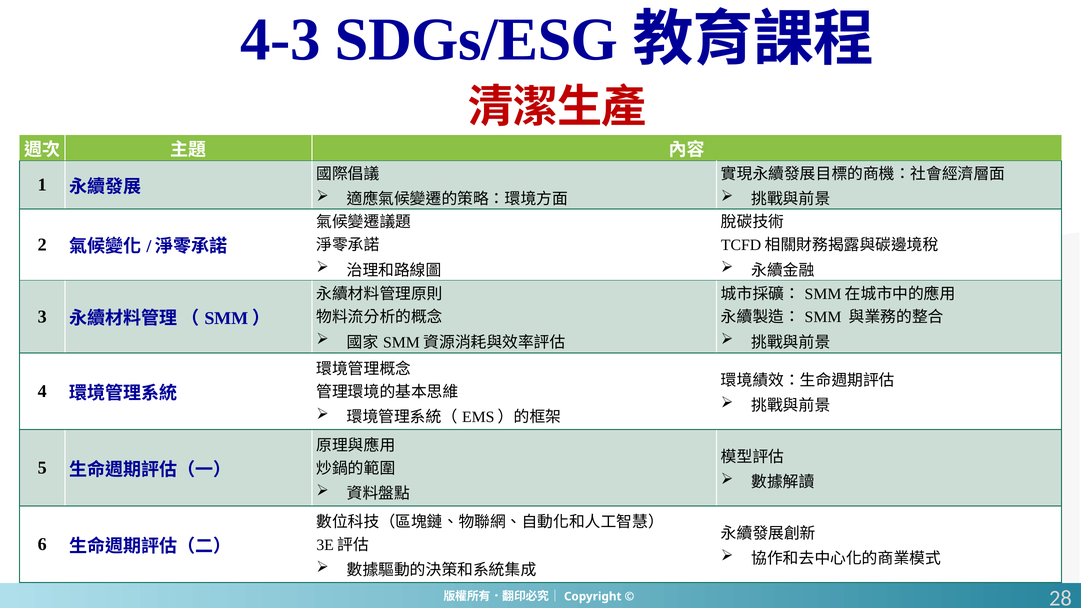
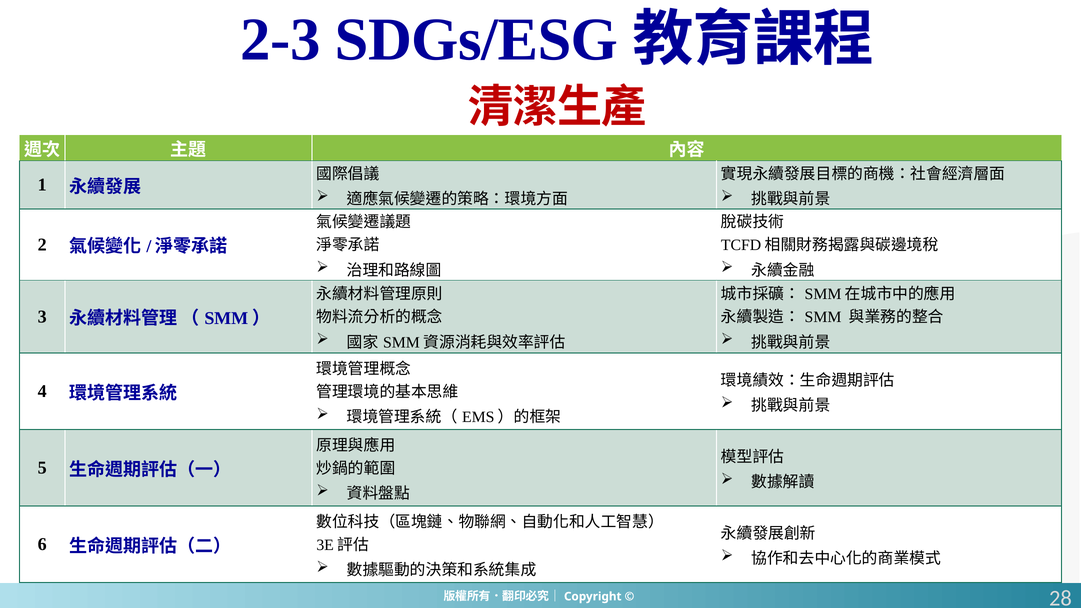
4-3: 4-3 -> 2-3
